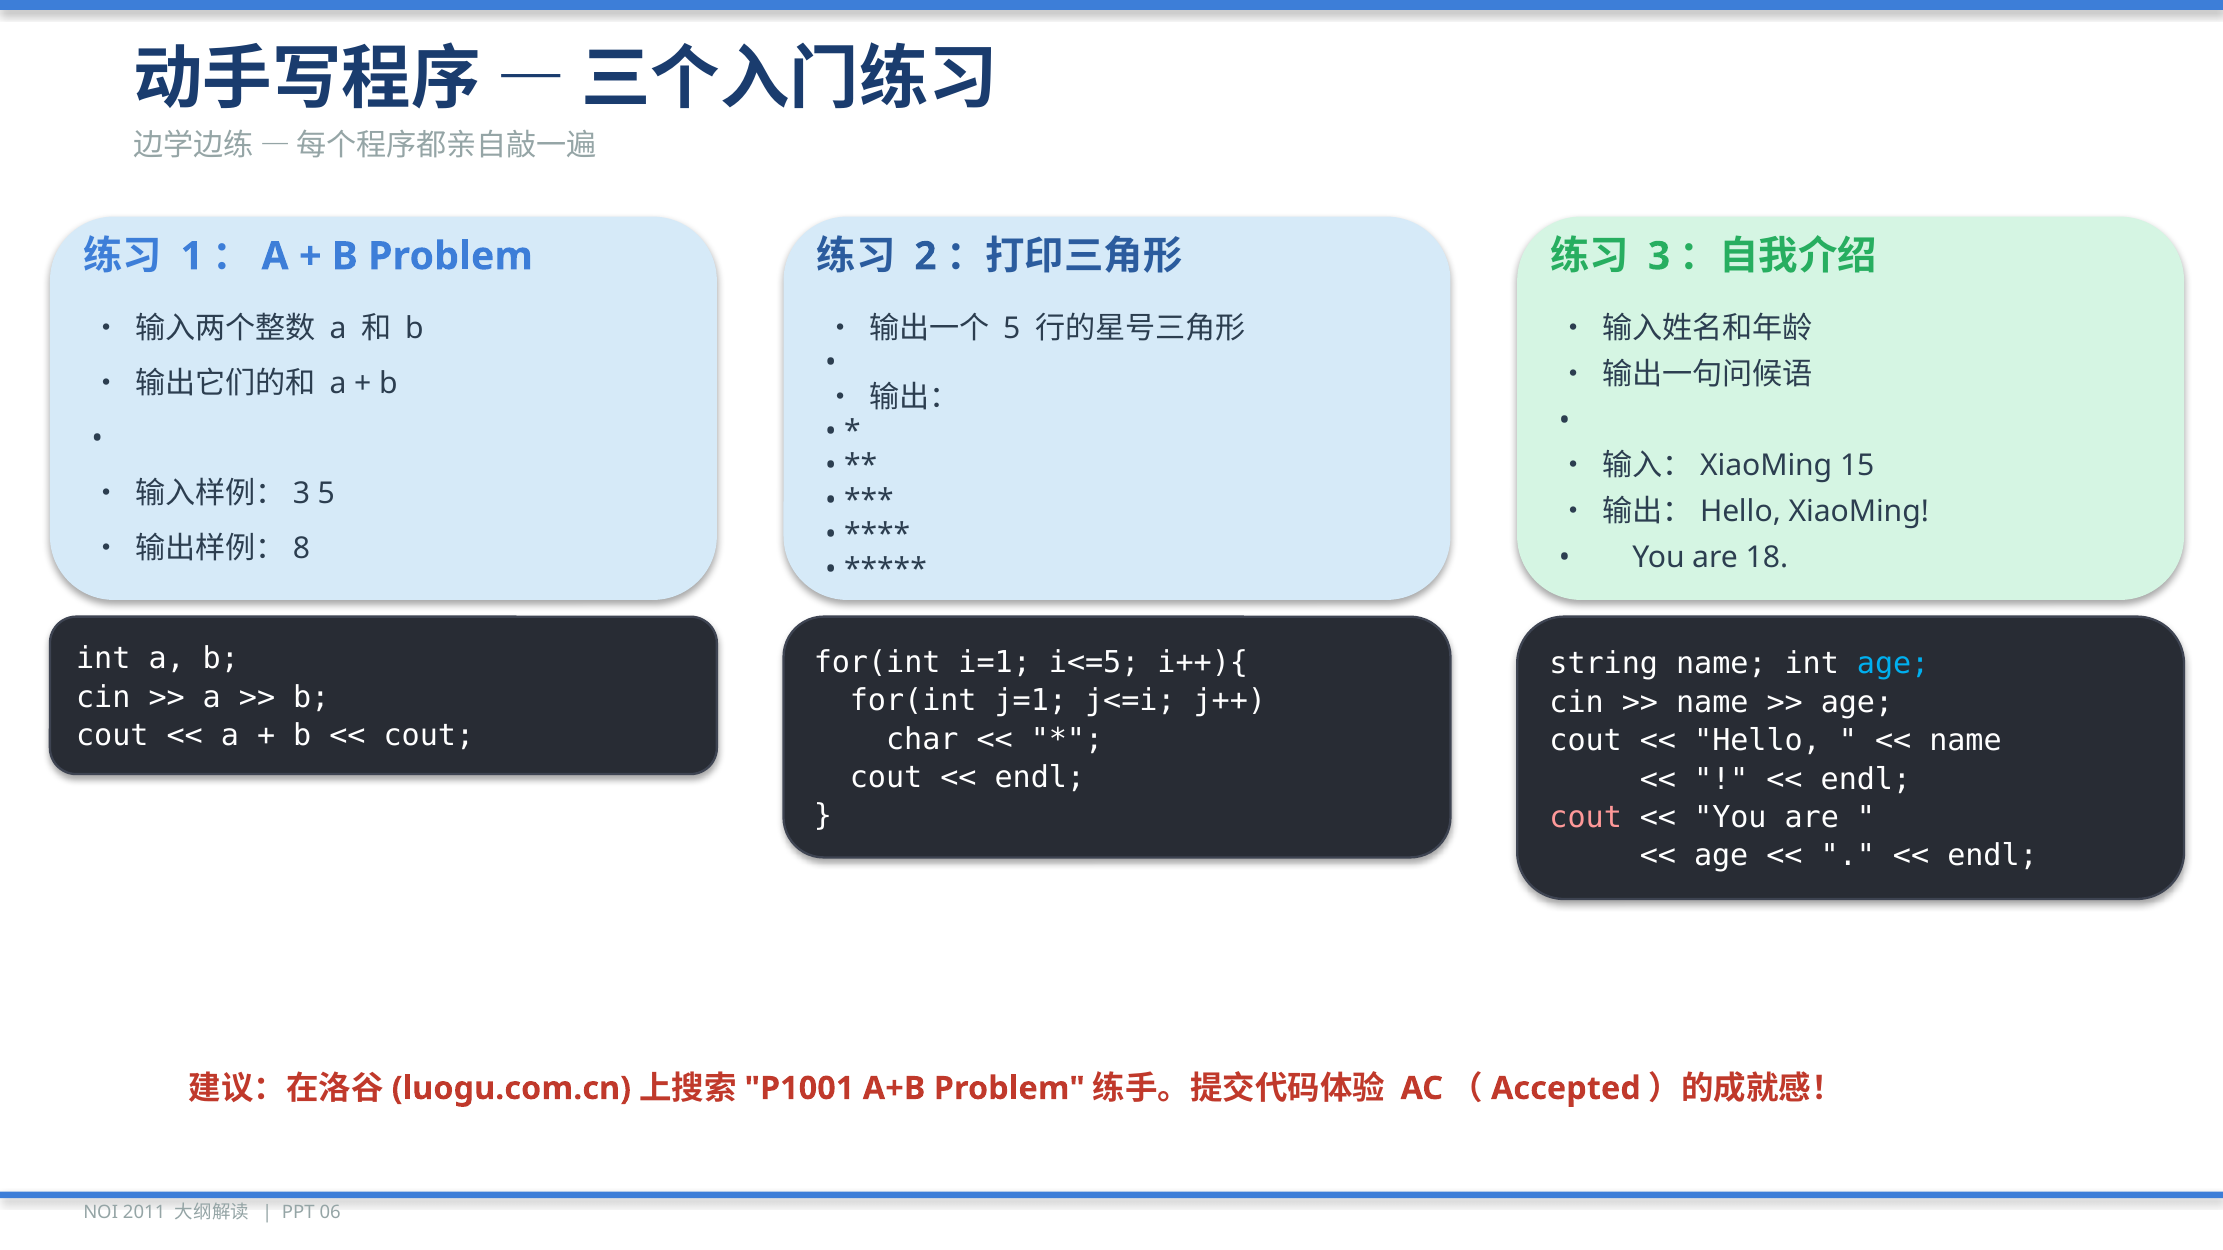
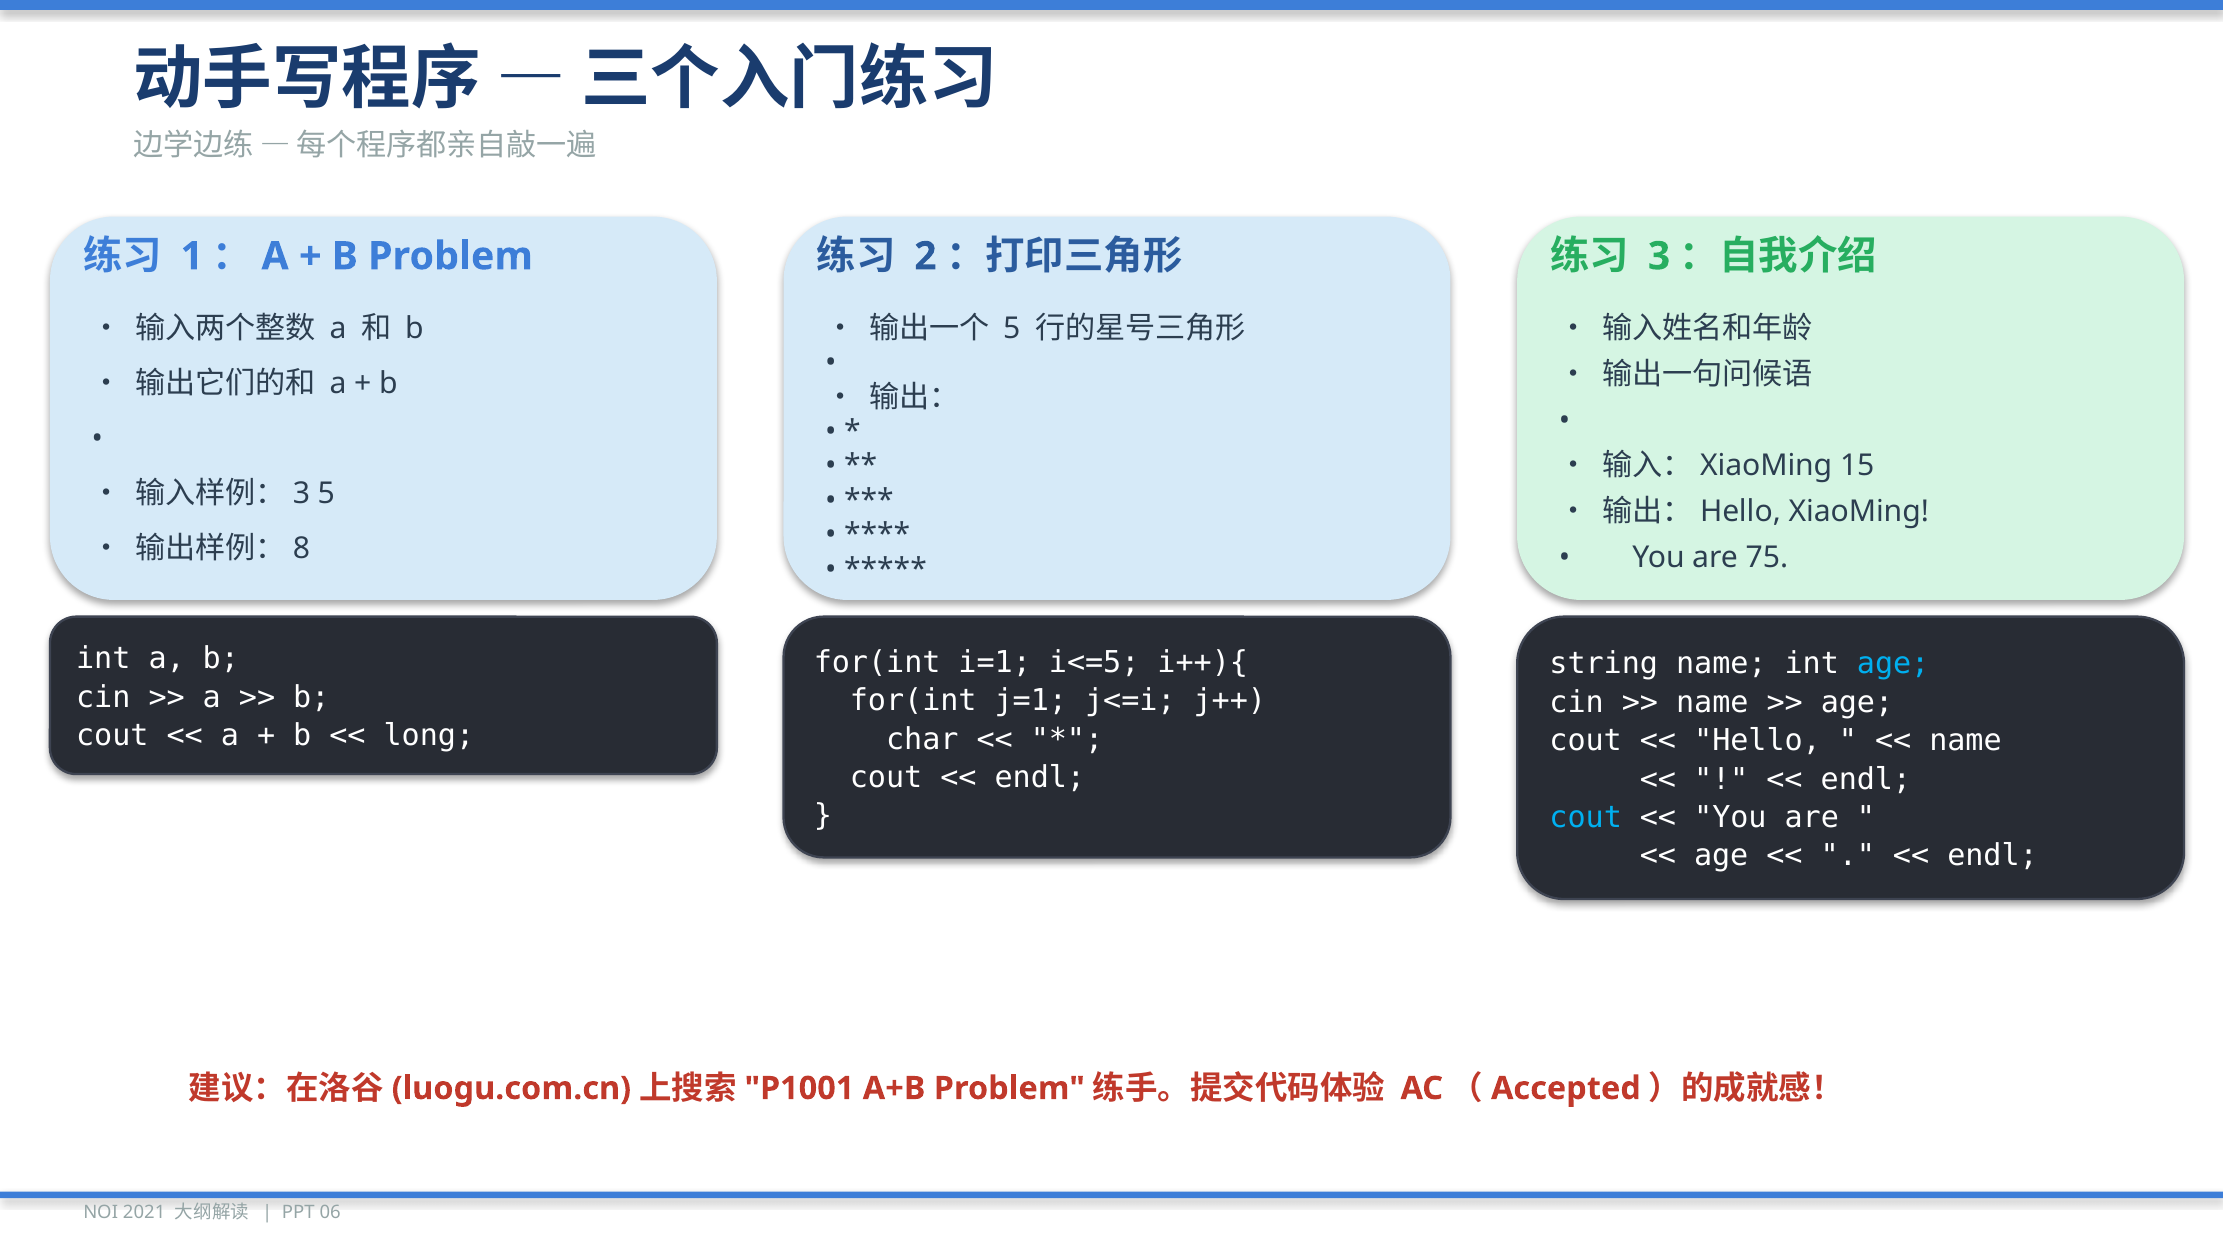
18: 18 -> 75
cout at (429, 736): cout -> long
cout at (1586, 818) colour: pink -> light blue
2011: 2011 -> 2021
